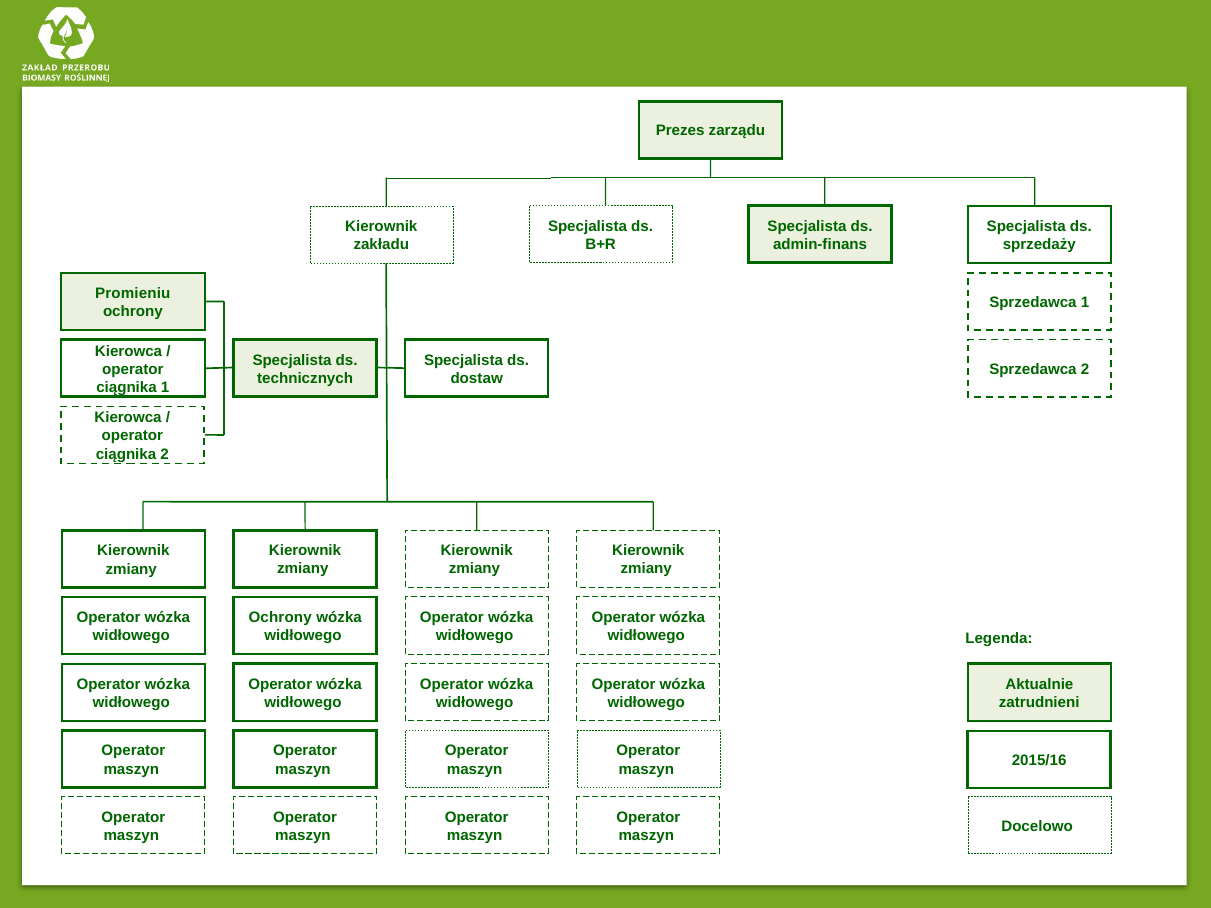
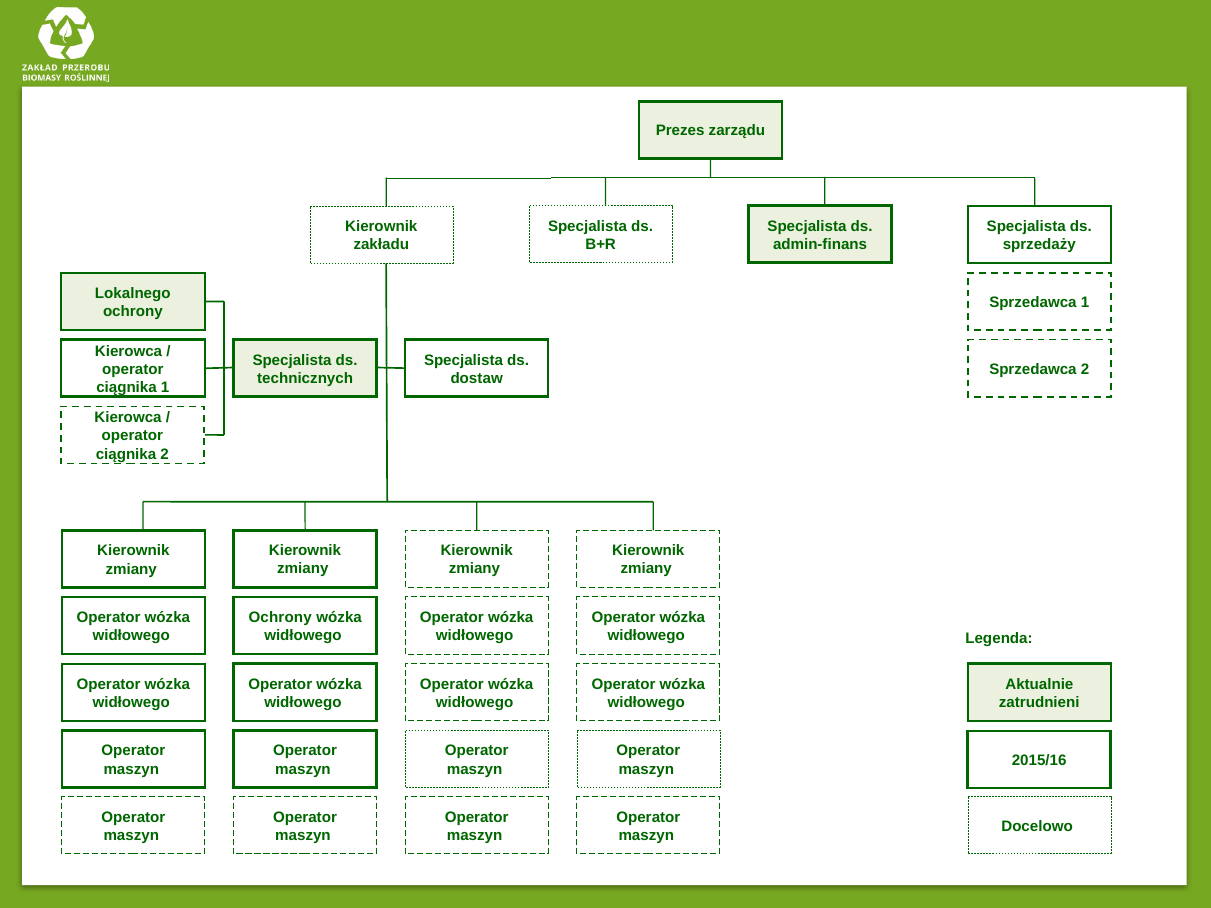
Promieniu: Promieniu -> Lokalnego
